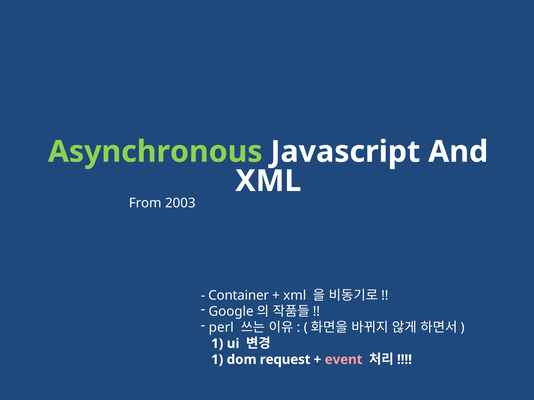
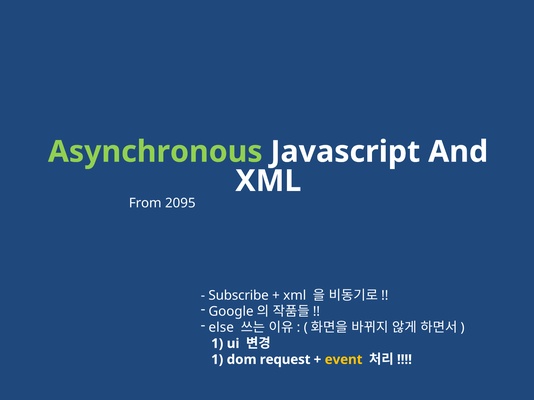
2003: 2003 -> 2095
Container: Container -> Subscribe
perl: perl -> else
event colour: pink -> yellow
